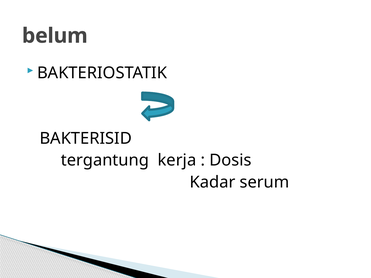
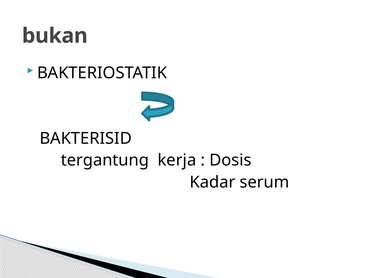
belum: belum -> bukan
